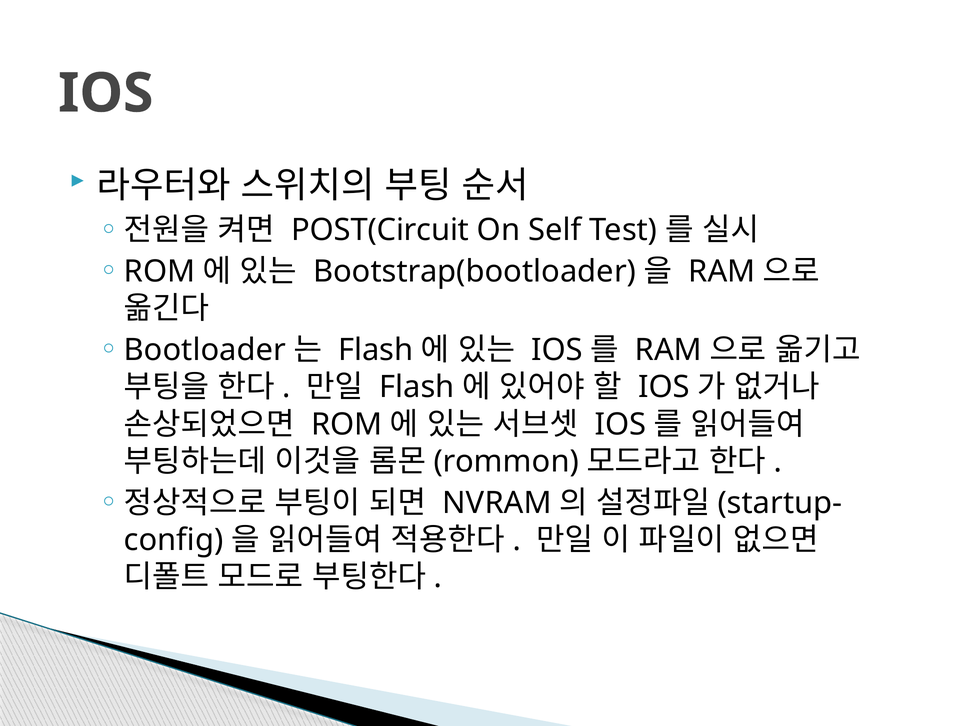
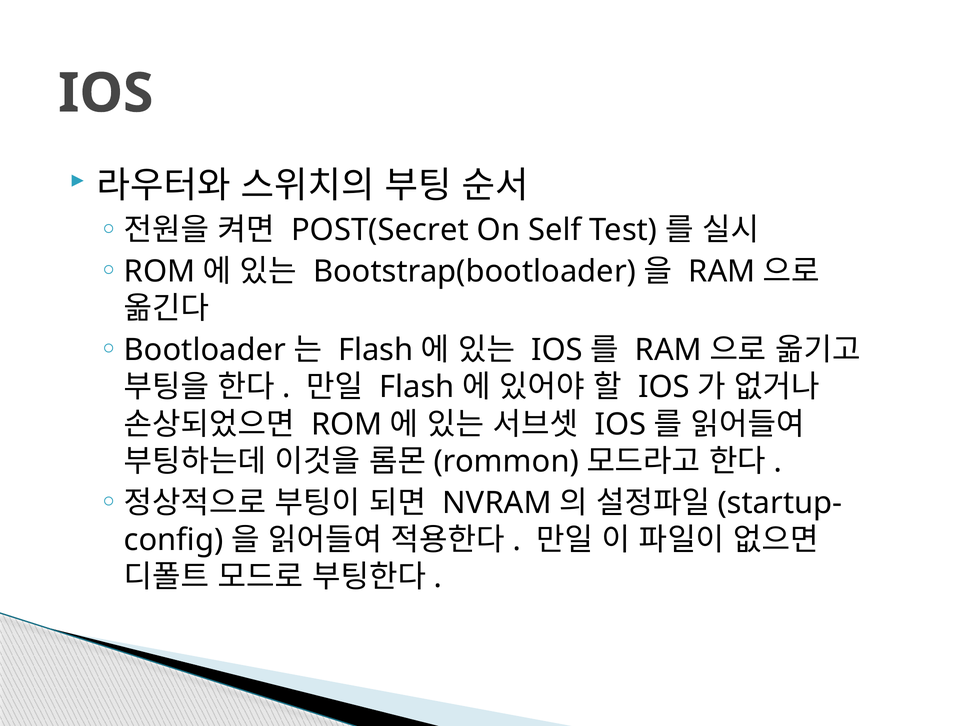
POST(Circuit: POST(Circuit -> POST(Secret
